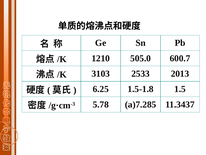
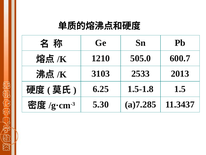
5.78: 5.78 -> 5.30
